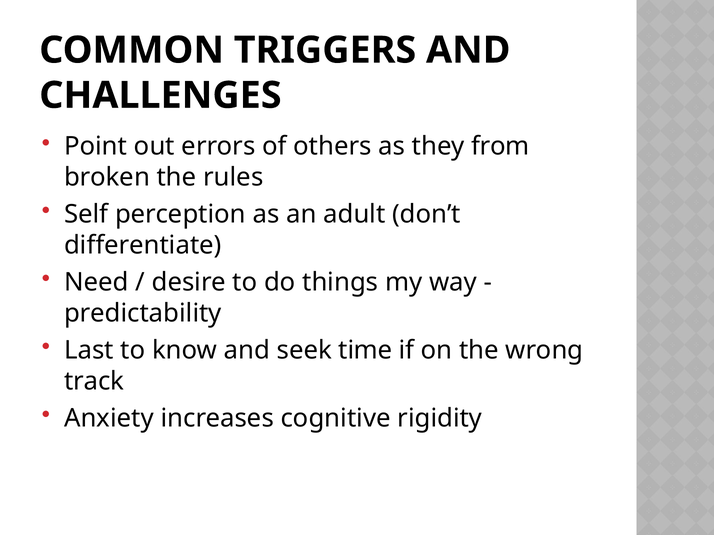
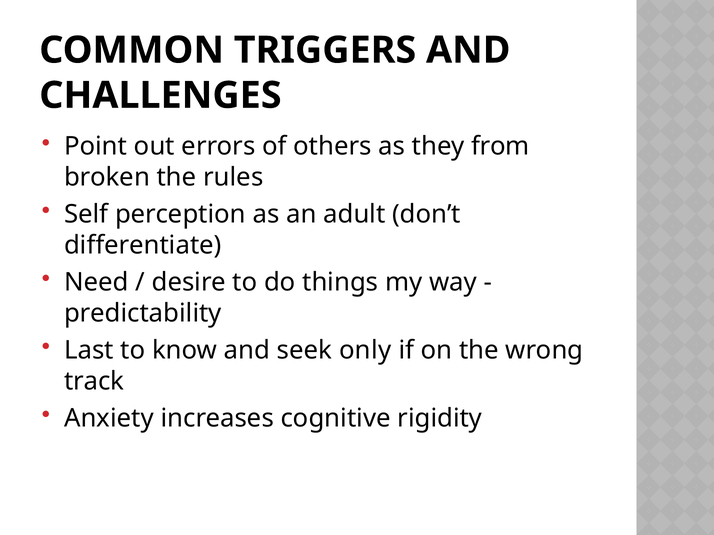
time: time -> only
